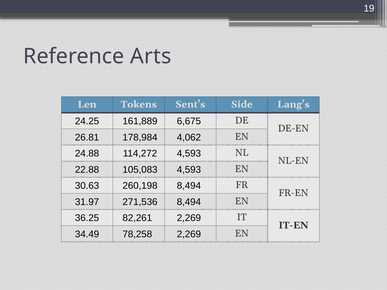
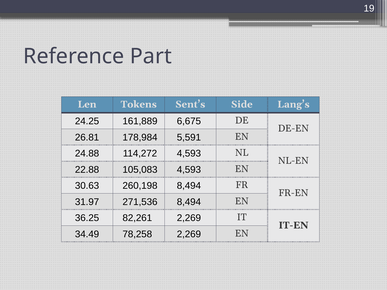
Arts: Arts -> Part
4,062: 4,062 -> 5,591
